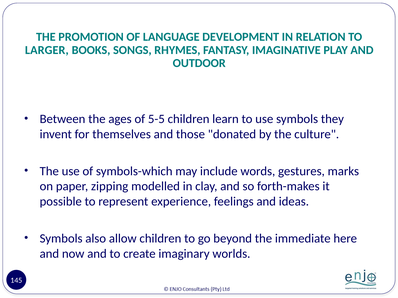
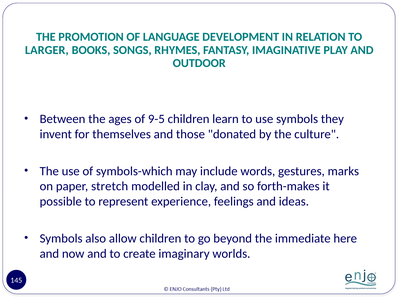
5-5: 5-5 -> 9-5
zipping: zipping -> stretch
